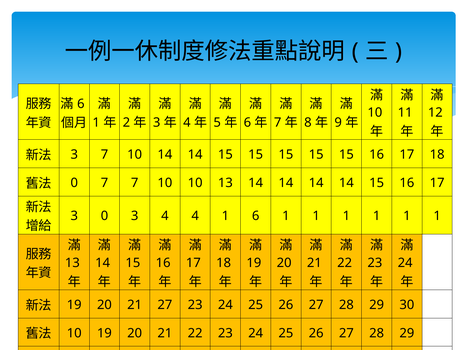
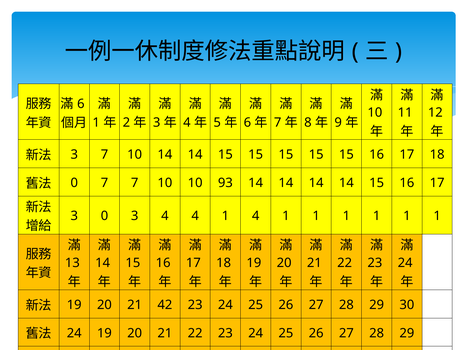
10 13: 13 -> 93
1 6: 6 -> 4
21 27: 27 -> 42
10 at (74, 333): 10 -> 24
